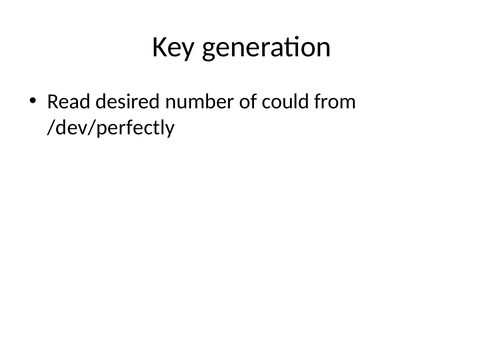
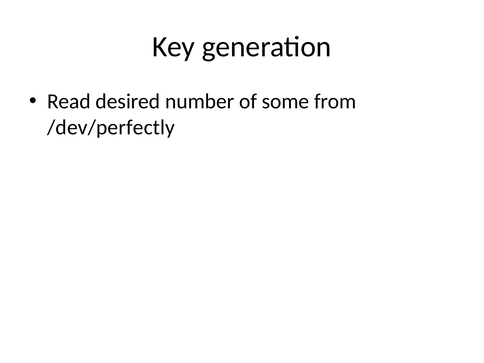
could: could -> some
